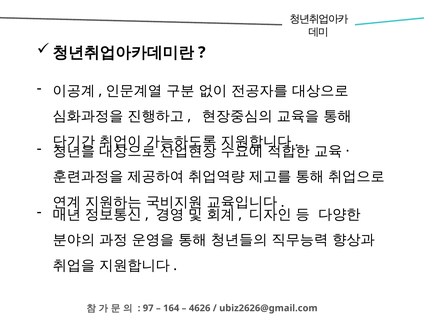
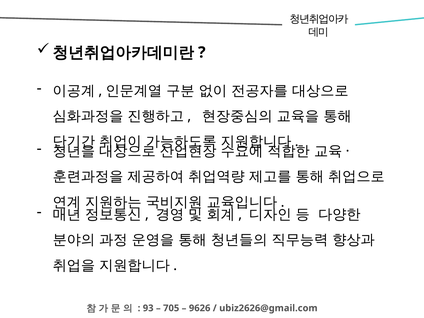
97: 97 -> 93
164: 164 -> 705
4626: 4626 -> 9626
